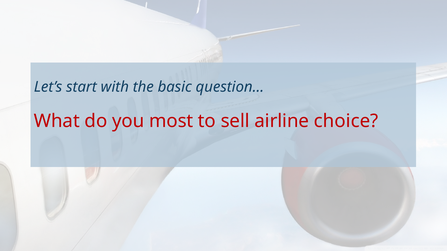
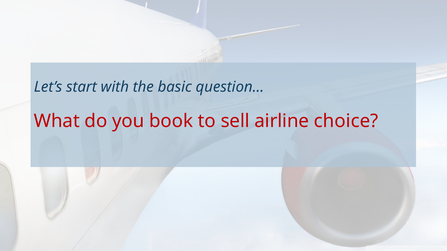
most: most -> book
